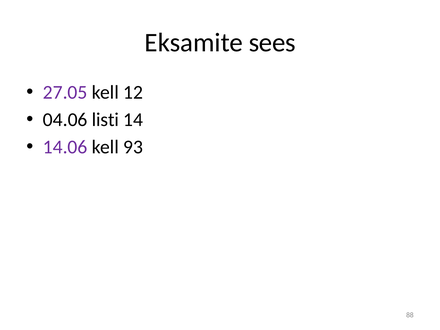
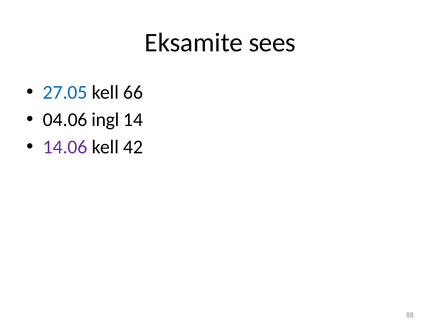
27.05 colour: purple -> blue
12: 12 -> 66
listi: listi -> ingl
93: 93 -> 42
